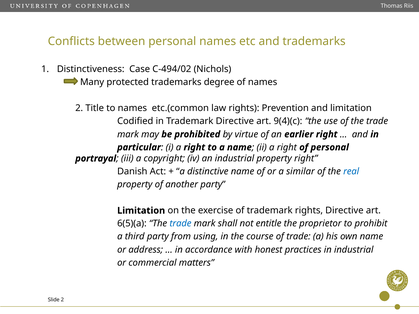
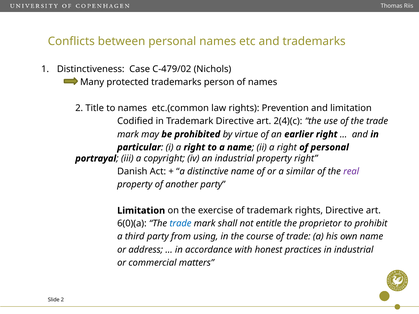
C-494/02: C-494/02 -> C-479/02
degree: degree -> person
9(4)(c: 9(4)(c -> 2(4)(c
real colour: blue -> purple
6(5)(a: 6(5)(a -> 6(0)(a
